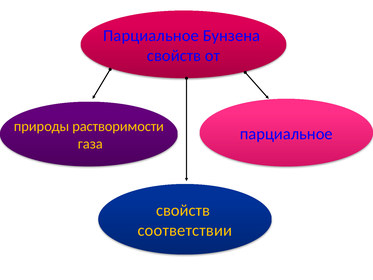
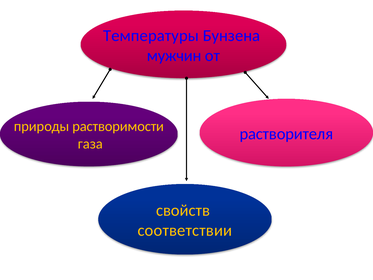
Парциальное at (151, 36): Парциальное -> Температуры
свойств at (174, 55): свойств -> мужчин
парциальное at (286, 134): парциальное -> растворителя
